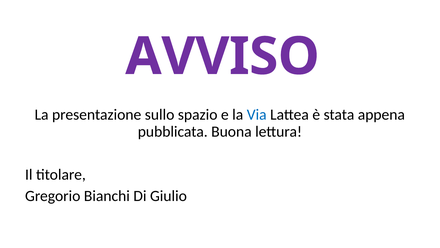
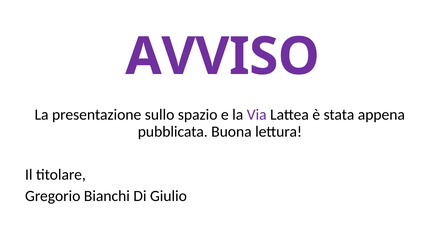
Via colour: blue -> purple
